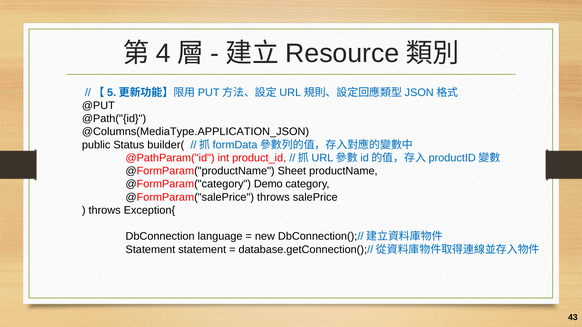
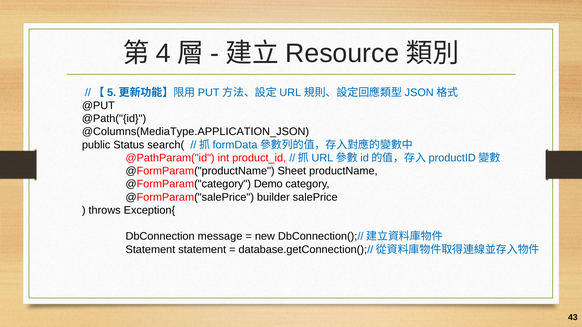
builder(: builder( -> search(
@FormParam("salePrice throws: throws -> builder
language: language -> message
